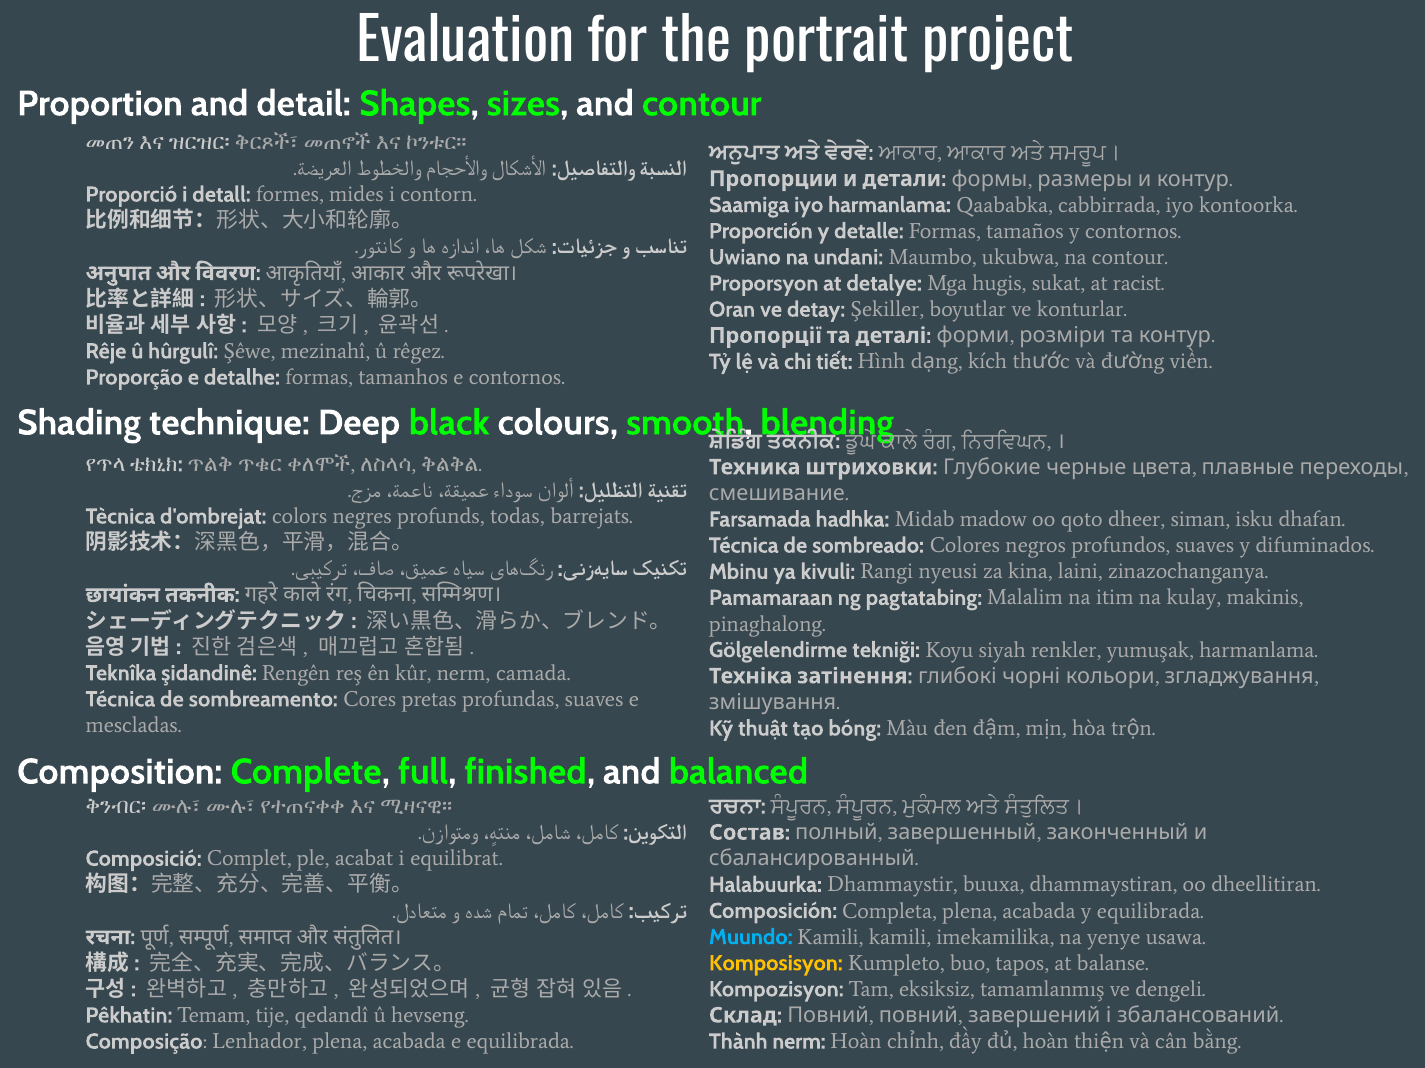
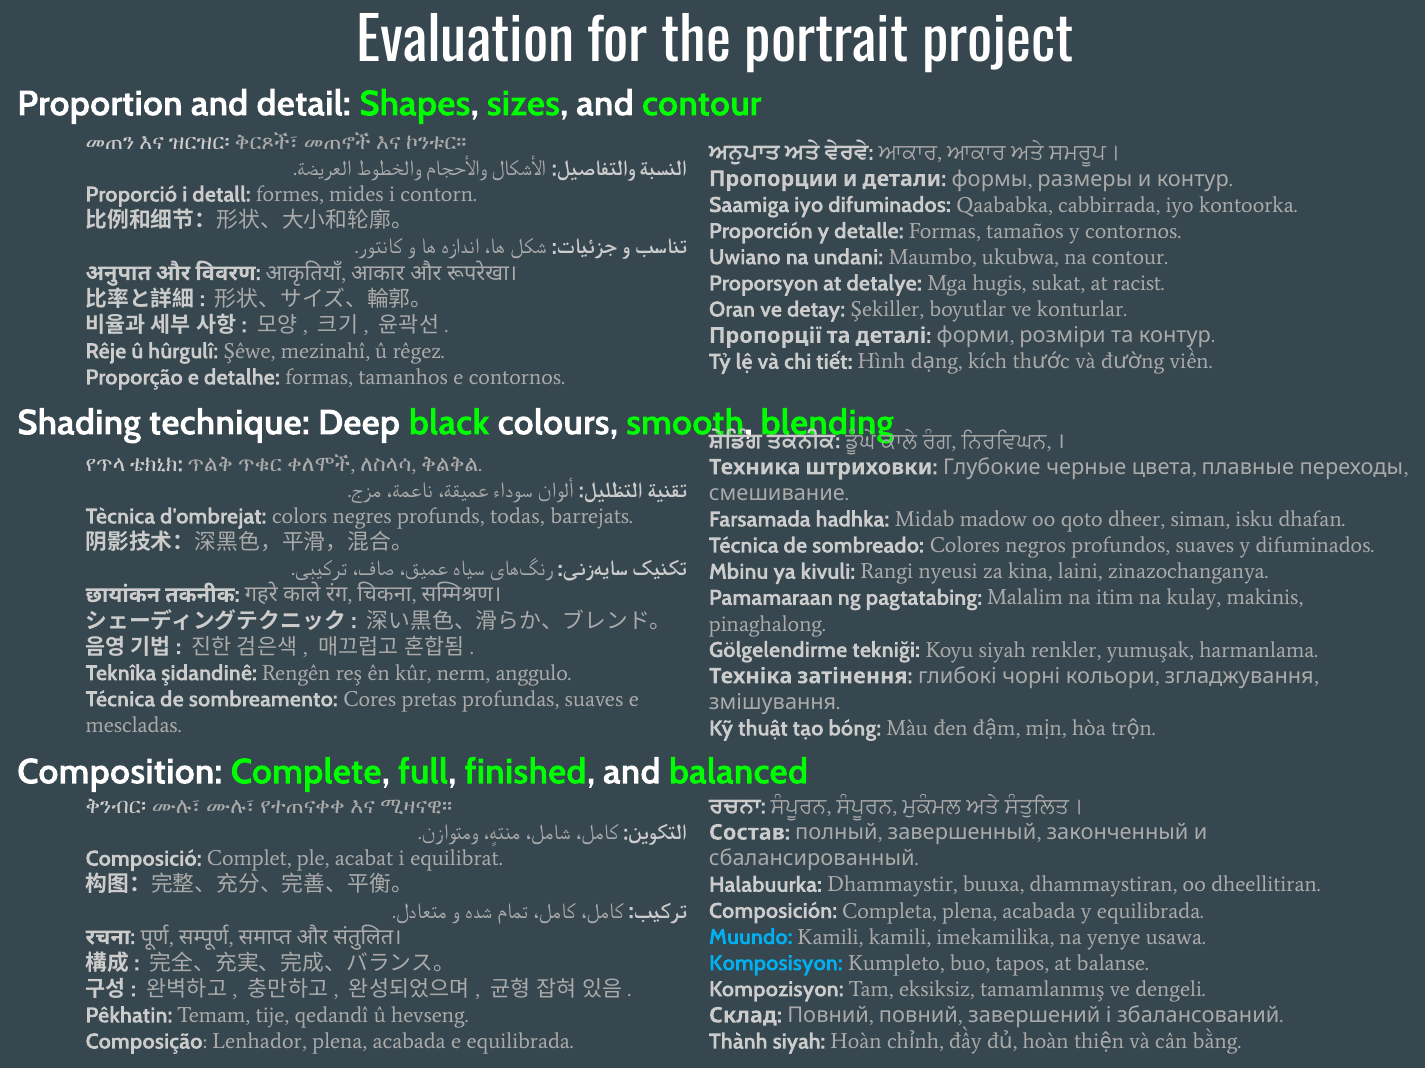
iyo harmanlama: harmanlama -> difuminados
camada: camada -> anggulo
Komposisyon colour: yellow -> light blue
Thành nerm: nerm -> siyah
